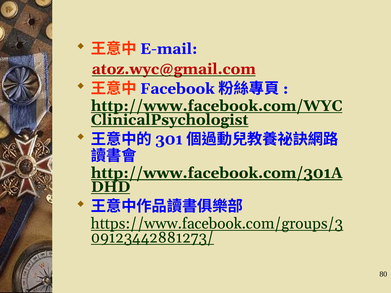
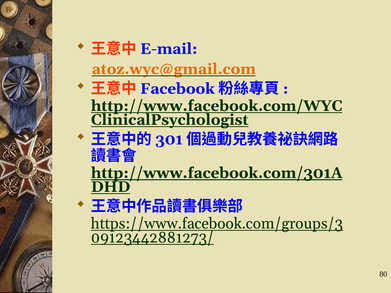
atoz.wyc@gmail.com colour: red -> orange
